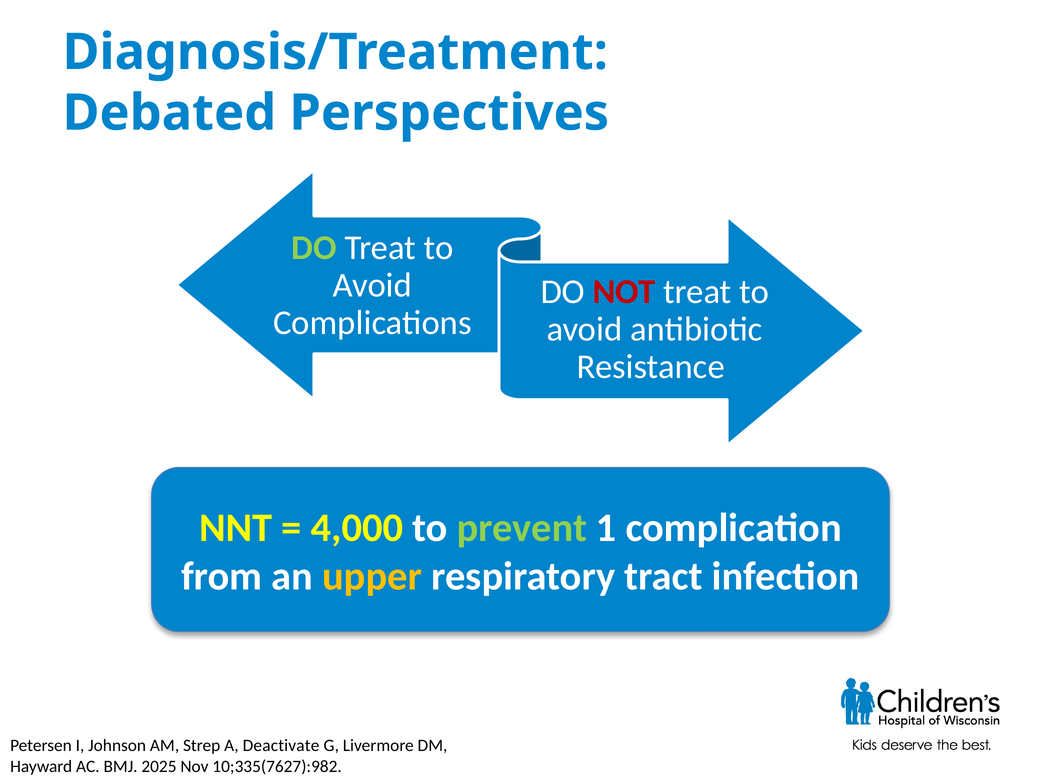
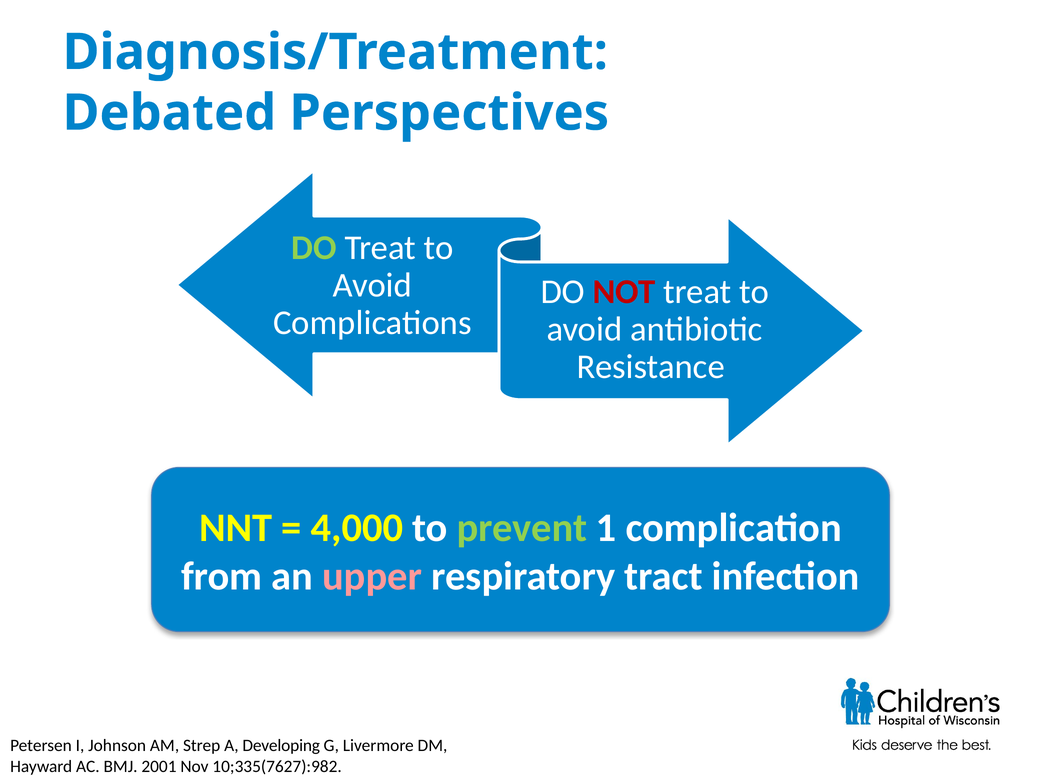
upper colour: yellow -> pink
Deactivate: Deactivate -> Developing
2025: 2025 -> 2001
